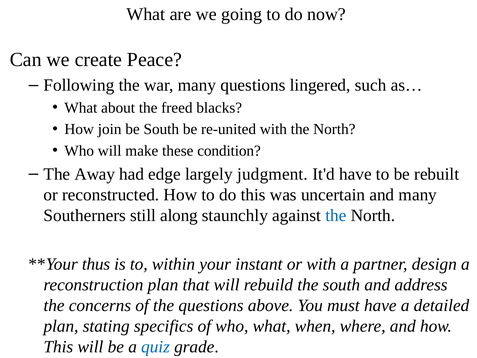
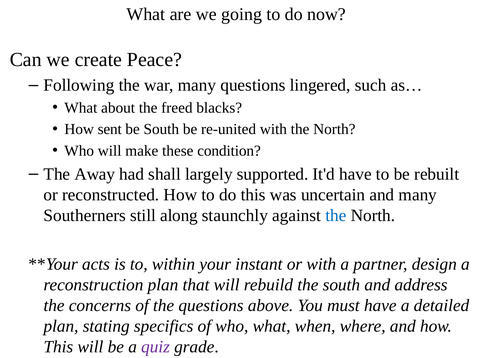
join: join -> sent
edge: edge -> shall
judgment: judgment -> supported
thus: thus -> acts
quiz colour: blue -> purple
